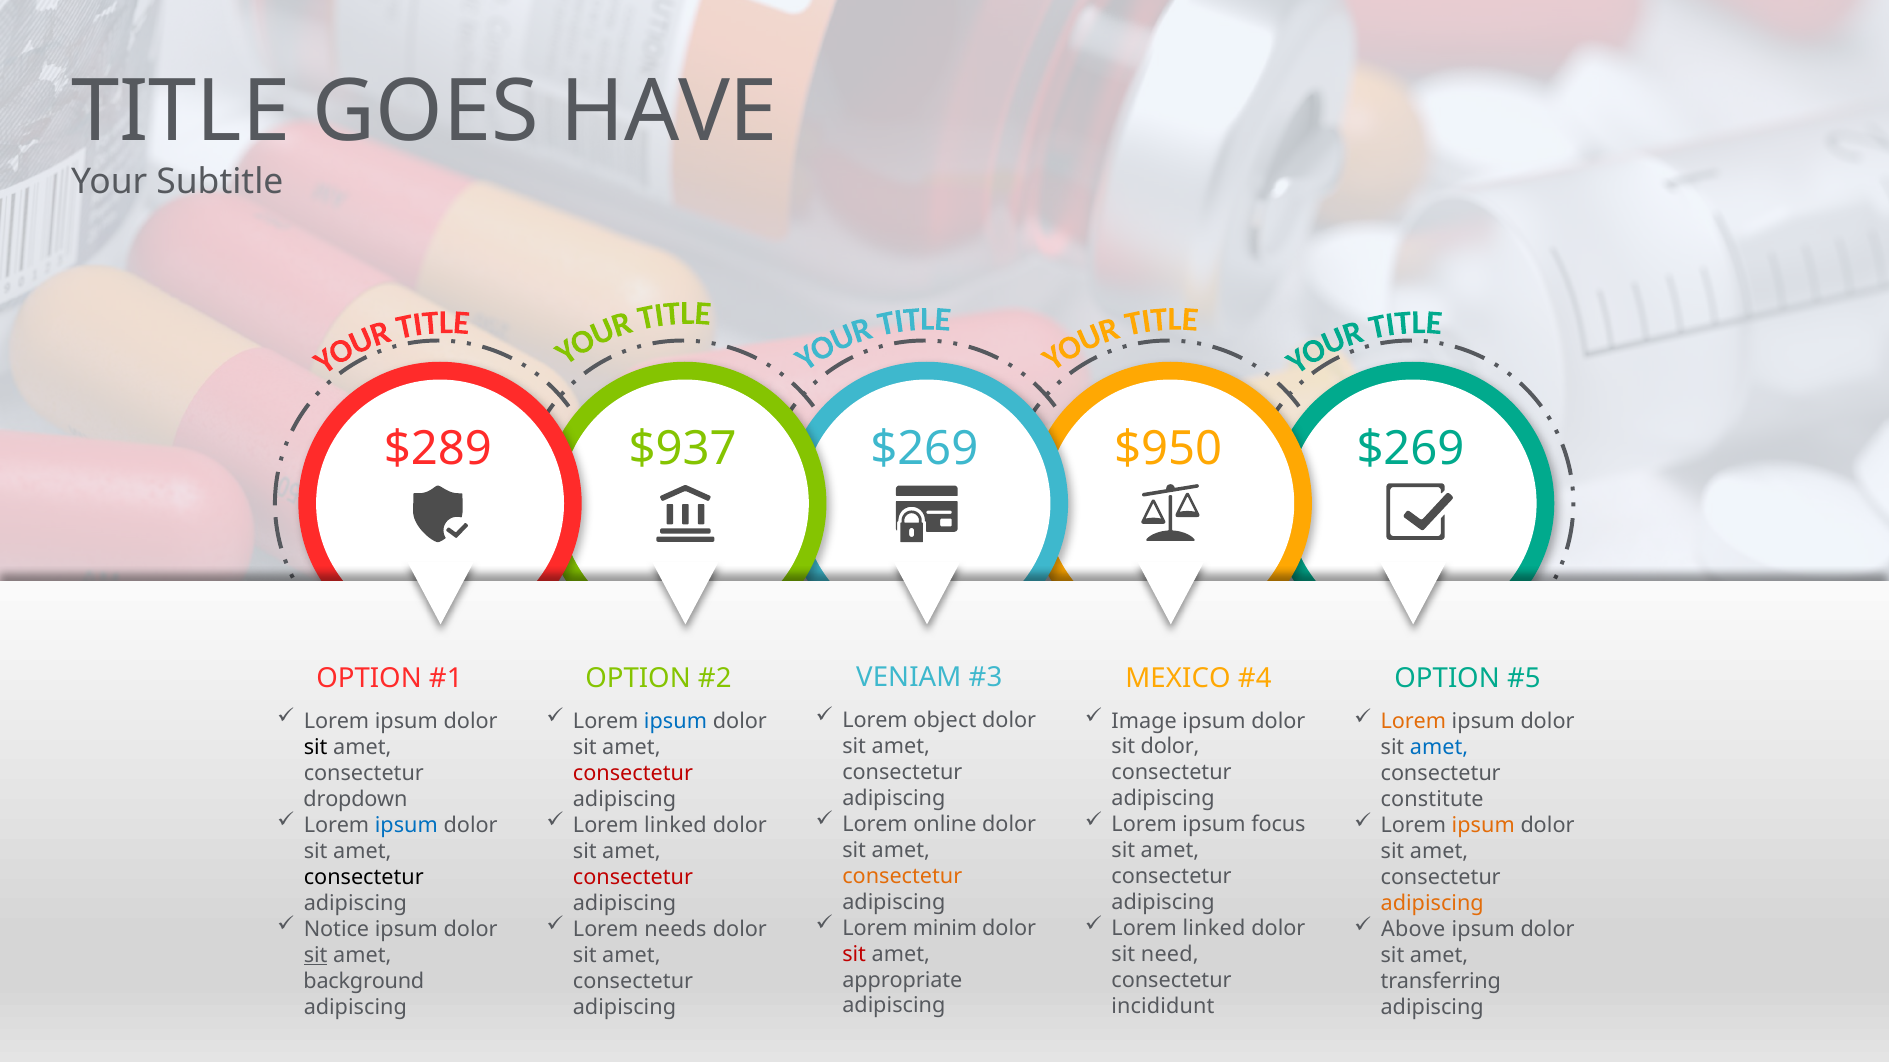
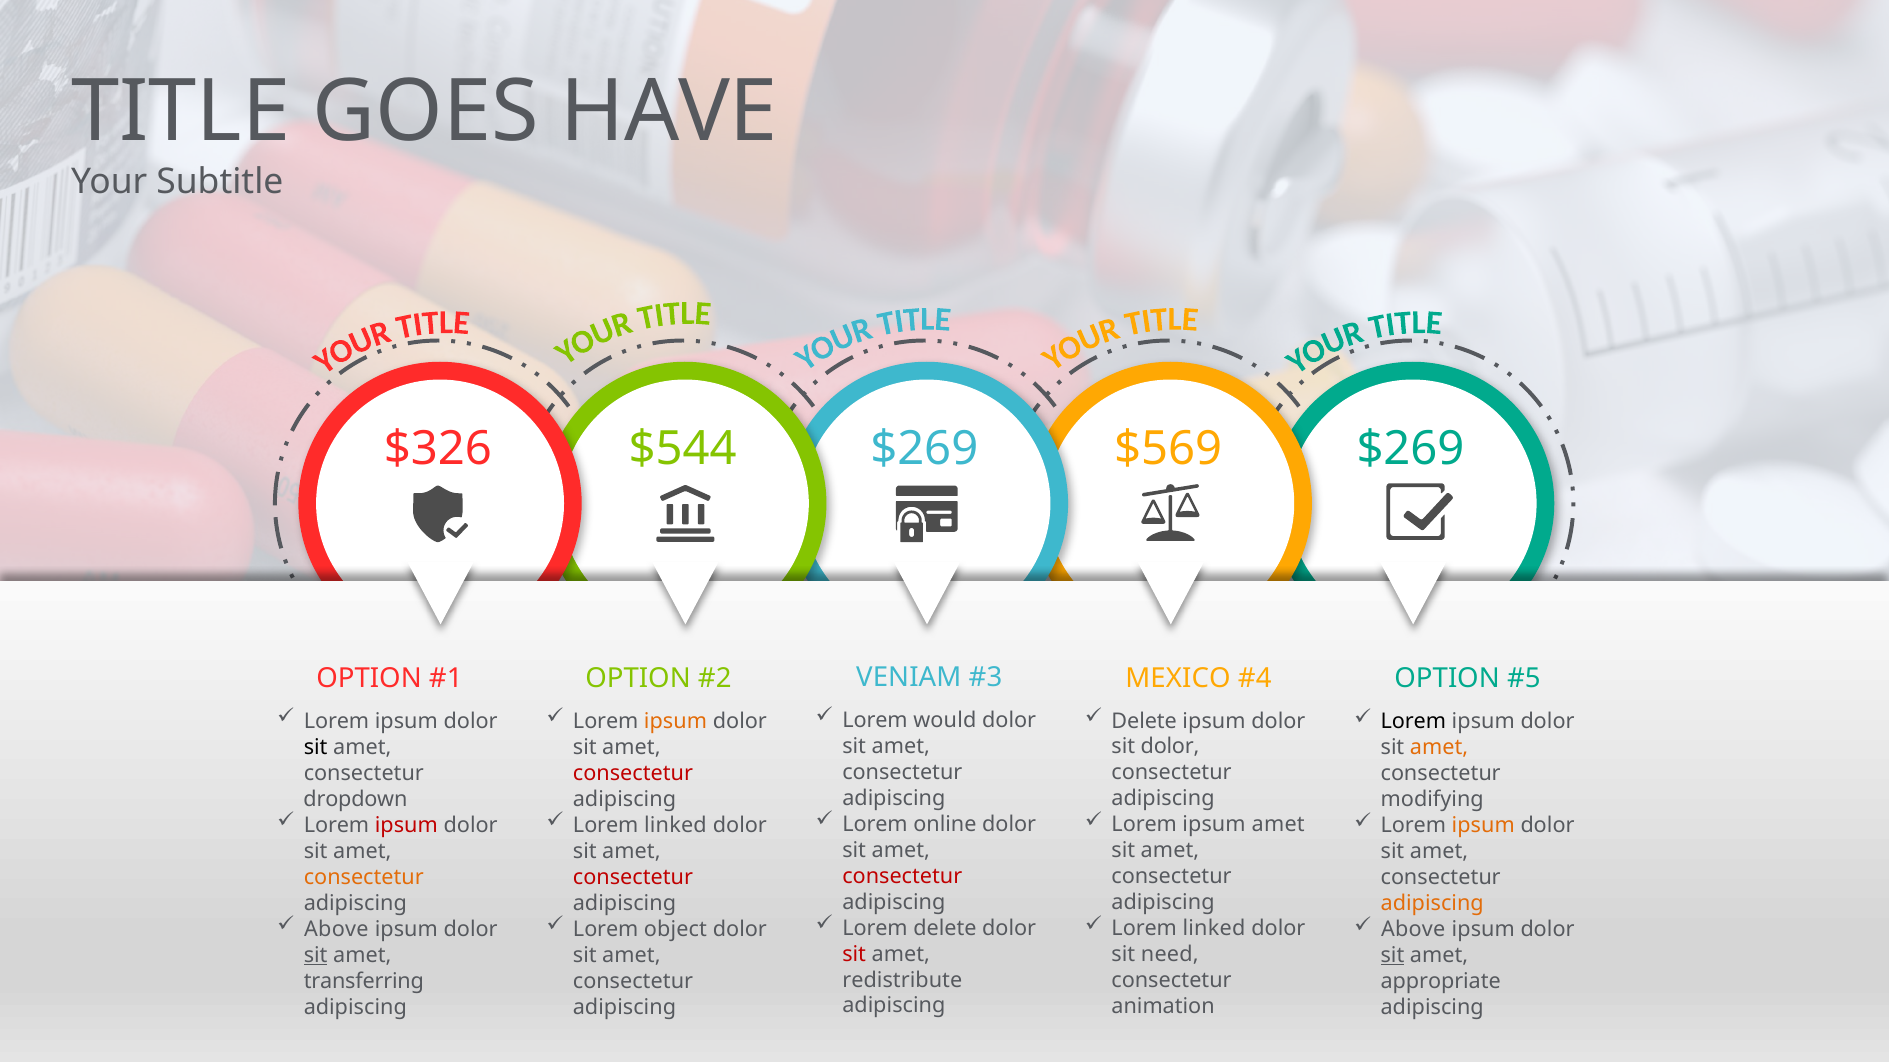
$289: $289 -> $326
$937: $937 -> $544
$950: $950 -> $569
object: object -> would
Image at (1144, 721): Image -> Delete
ipsum at (676, 722) colour: blue -> orange
Lorem at (1413, 722) colour: orange -> black
amet at (1439, 748) colour: blue -> orange
constitute: constitute -> modifying
ipsum focus: focus -> amet
ipsum at (406, 826) colour: blue -> red
consectetur at (902, 876) colour: orange -> red
consectetur at (364, 878) colour: black -> orange
Lorem minim: minim -> delete
Notice at (336, 930): Notice -> Above
needs: needs -> object
sit at (1392, 956) underline: none -> present
appropriate: appropriate -> redistribute
background: background -> transferring
transferring: transferring -> appropriate
incididunt: incididunt -> animation
